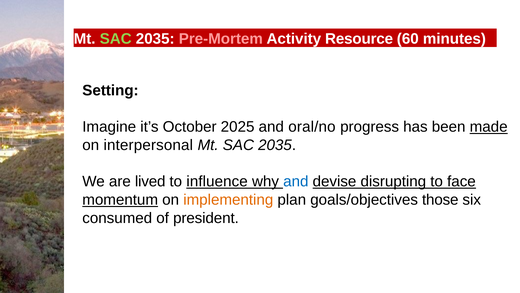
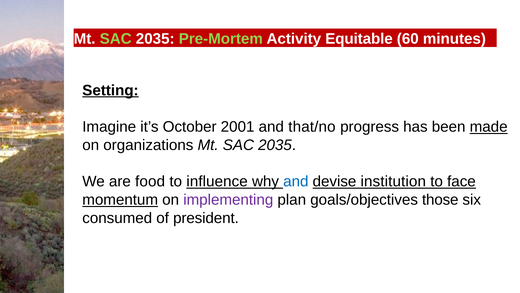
Pre-Mortem colour: pink -> light green
Resource: Resource -> Equitable
Setting underline: none -> present
2025: 2025 -> 2001
oral/no: oral/no -> that/no
interpersonal: interpersonal -> organizations
lived: lived -> food
disrupting: disrupting -> institution
implementing colour: orange -> purple
